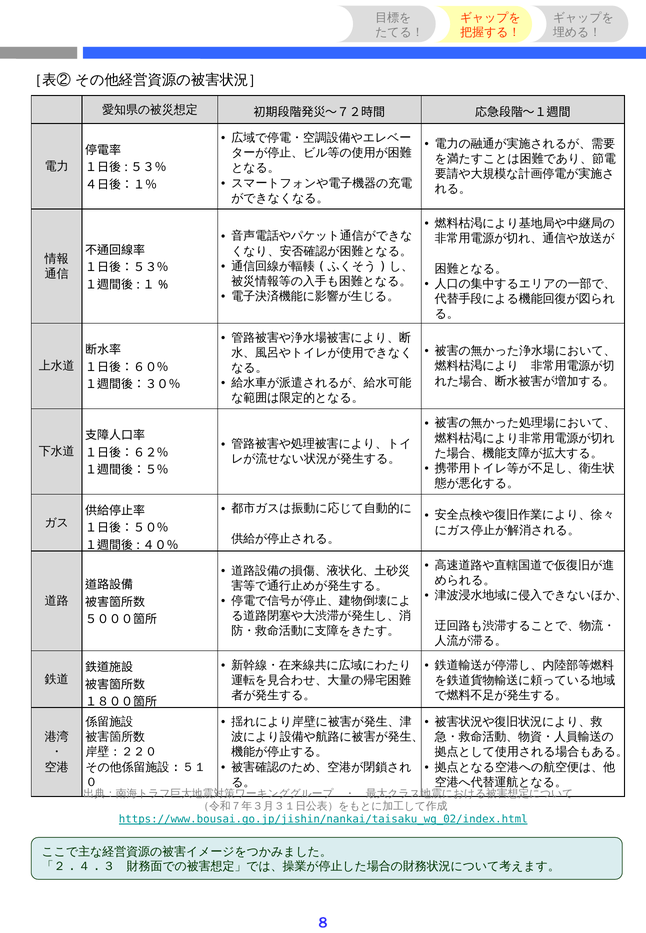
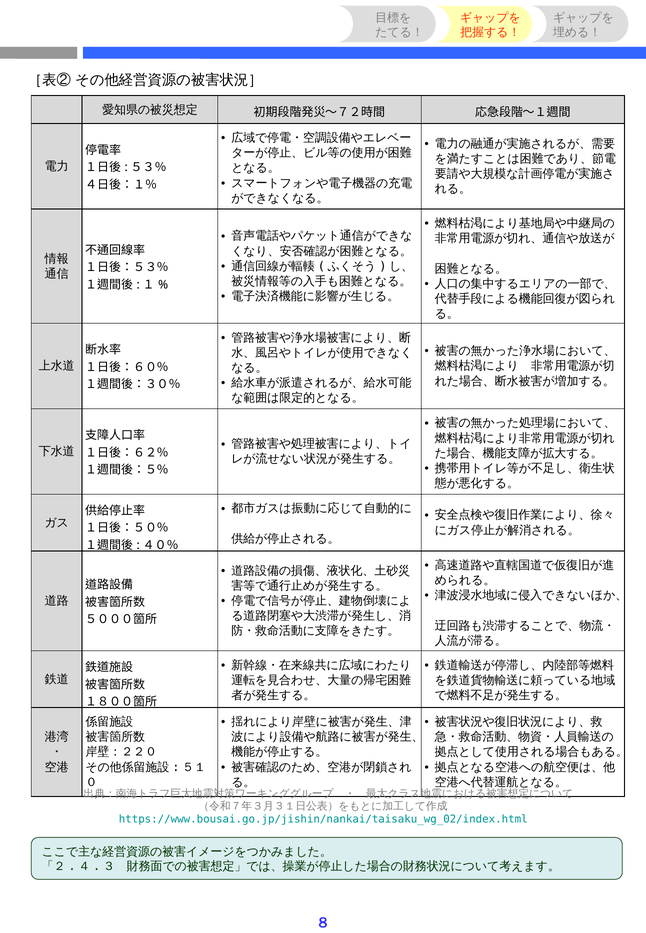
https://www.bousai.go.jp/jishin/nankai/taisaku_wg_02/index.html underline: present -> none
